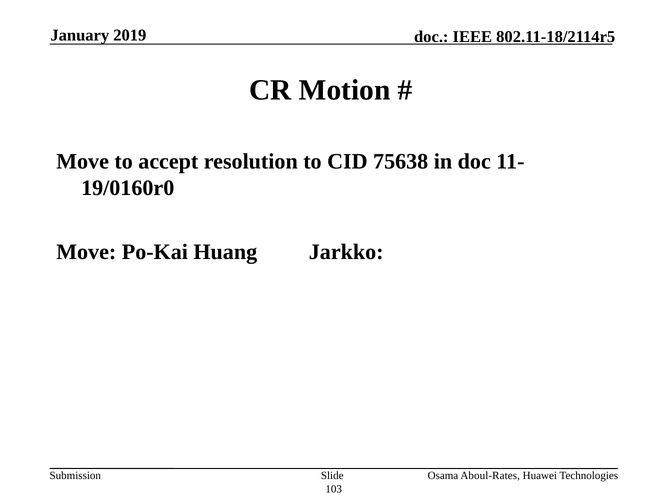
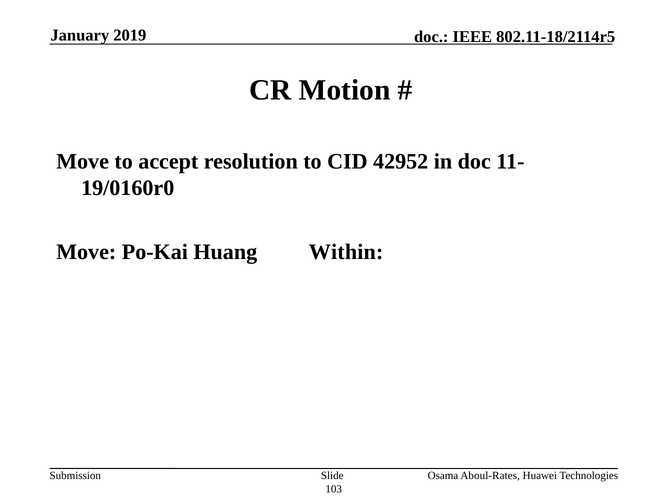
75638: 75638 -> 42952
Jarkko: Jarkko -> Within
